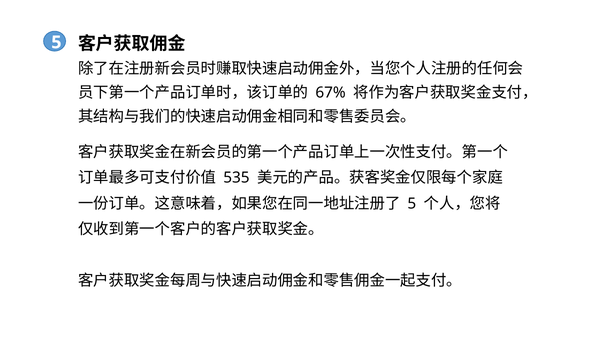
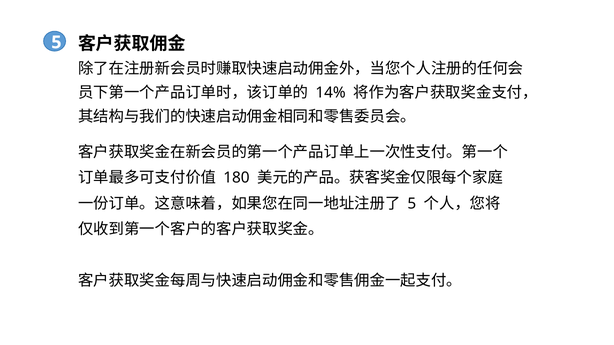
67%: 67% -> 14%
535: 535 -> 180
